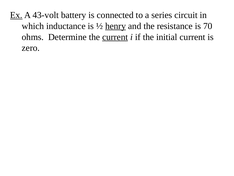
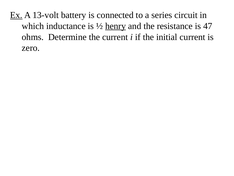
43-volt: 43-volt -> 13-volt
70: 70 -> 47
current at (115, 37) underline: present -> none
